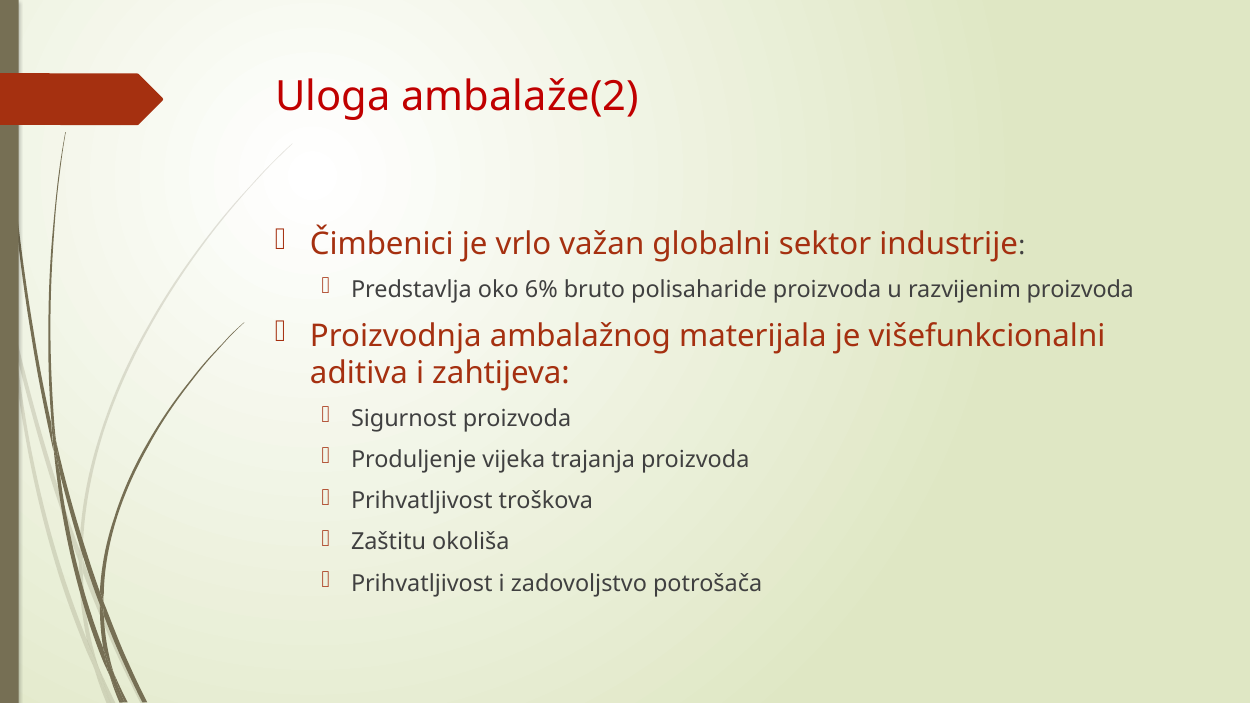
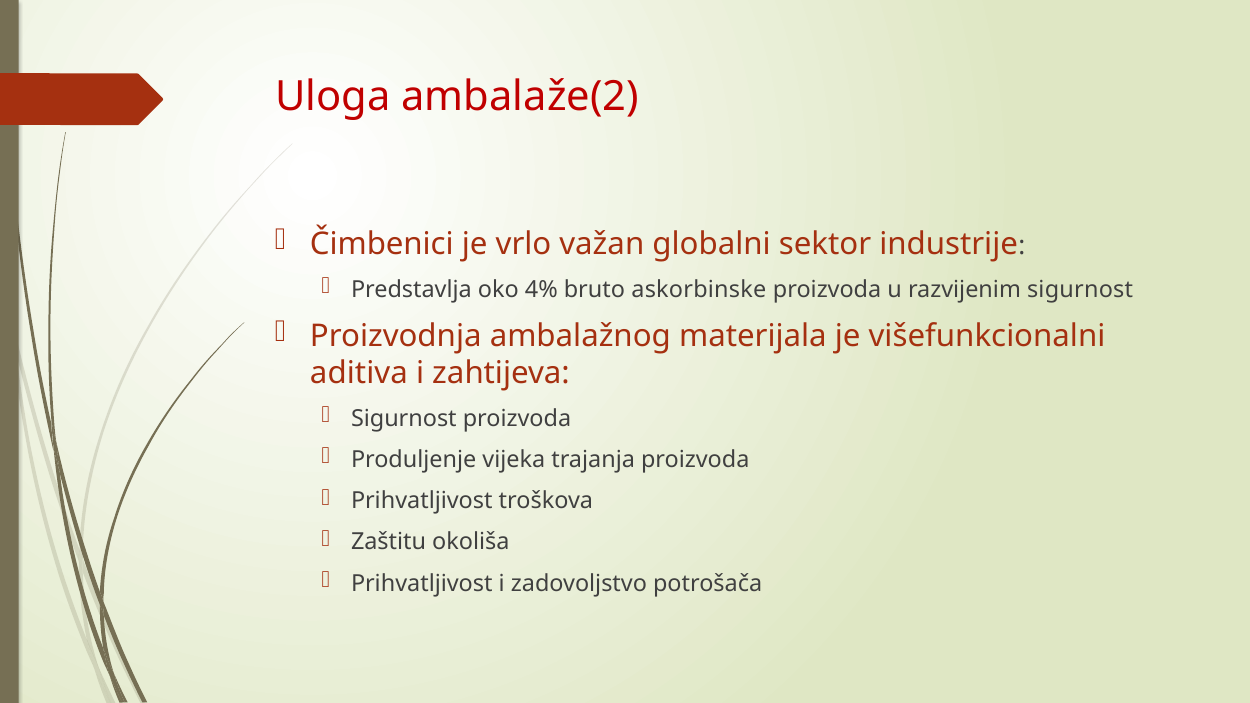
6%: 6% -> 4%
polisaharide: polisaharide -> askorbinske
razvijenim proizvoda: proizvoda -> sigurnost
